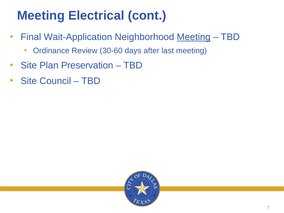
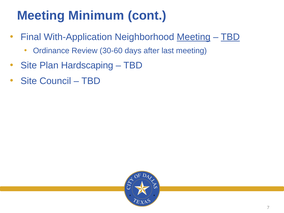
Electrical: Electrical -> Minimum
Wait-Application: Wait-Application -> With-Application
TBD at (230, 37) underline: none -> present
Preservation: Preservation -> Hardscaping
